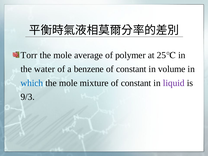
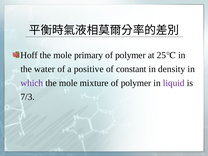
Torr: Torr -> Hoff
average: average -> primary
benzene: benzene -> positive
volume: volume -> density
which colour: blue -> purple
constant at (136, 83): constant -> polymer
9/3: 9/3 -> 7/3
